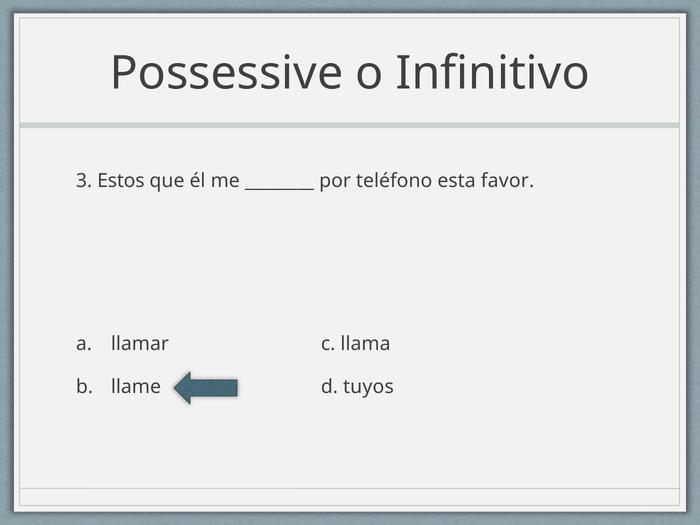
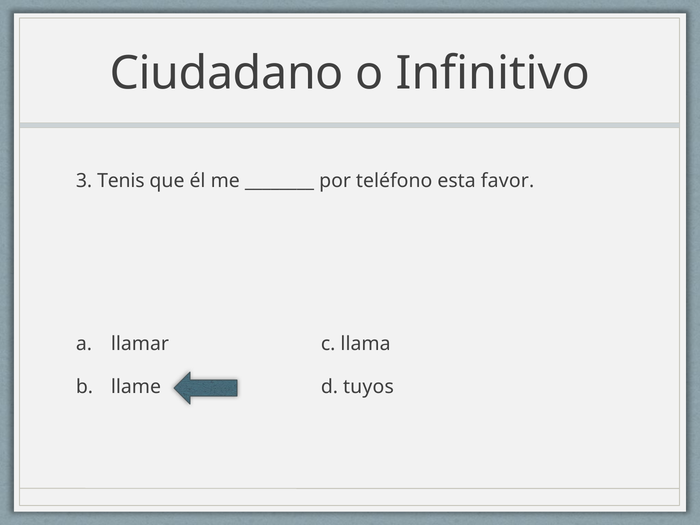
Possessive: Possessive -> Ciudadano
Estos: Estos -> Tenis
